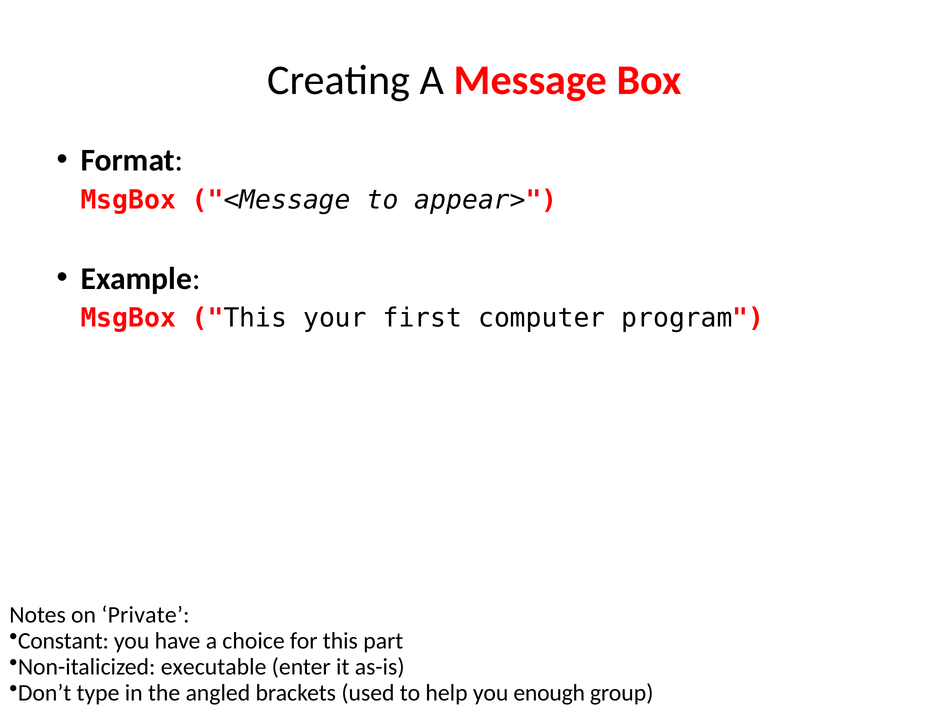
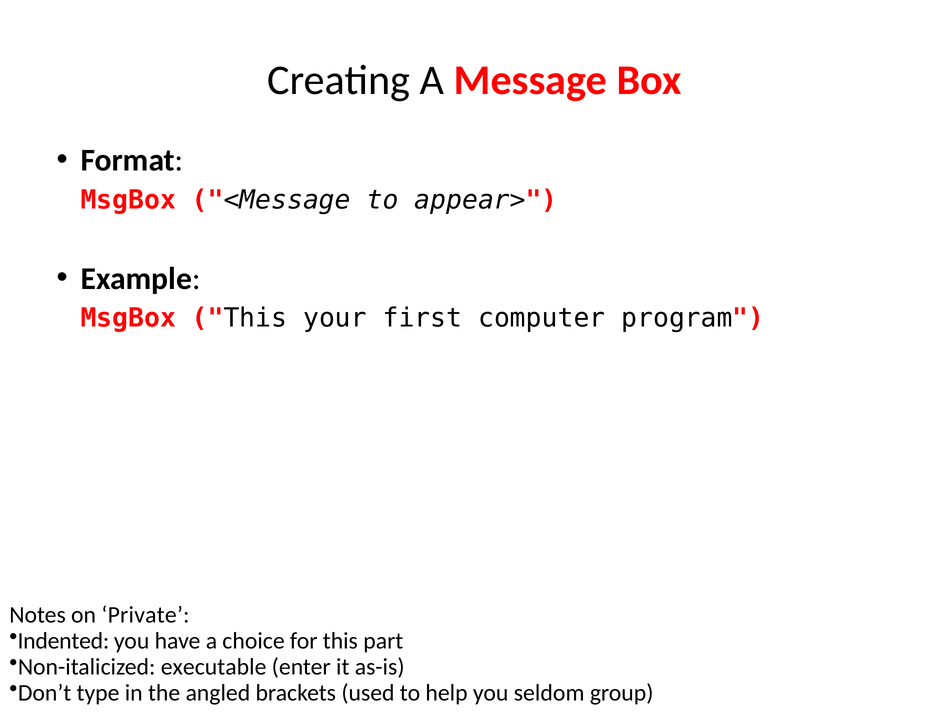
Constant: Constant -> Indented
enough: enough -> seldom
